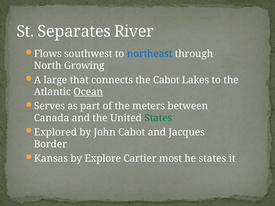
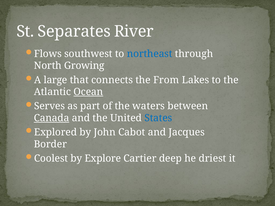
the Cabot: Cabot -> From
meters: meters -> waters
Canada underline: none -> present
States at (158, 118) colour: green -> blue
Kansas: Kansas -> Coolest
most: most -> deep
he states: states -> driest
